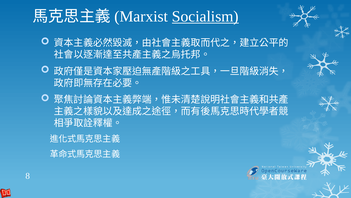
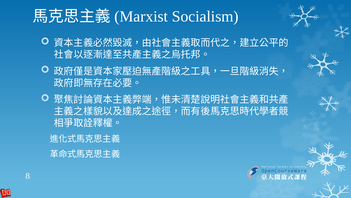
Socialism underline: present -> none
